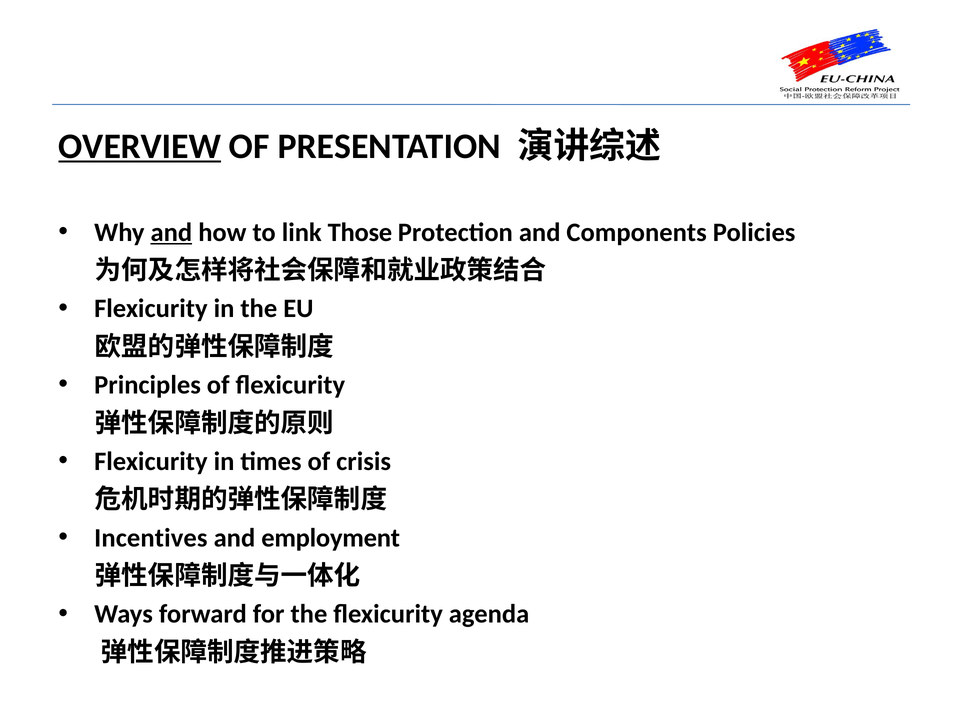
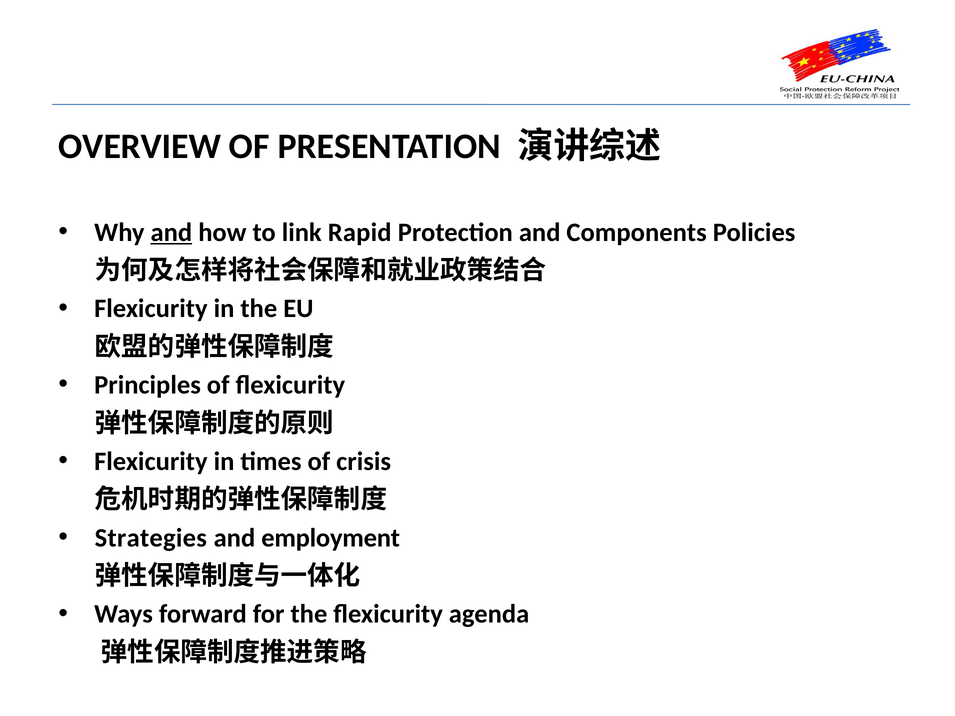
OVERVIEW underline: present -> none
Those: Those -> Rapid
Incentives: Incentives -> Strategies
